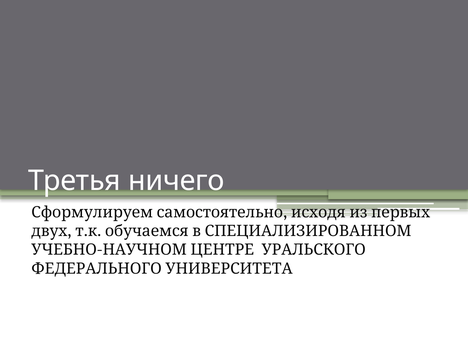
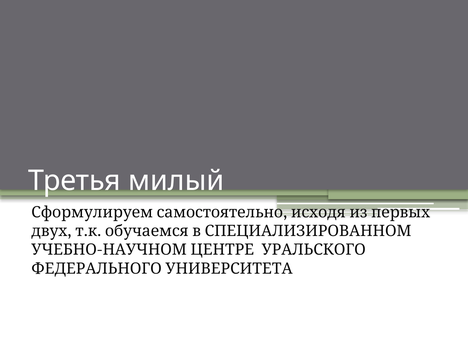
ничего: ничего -> милый
